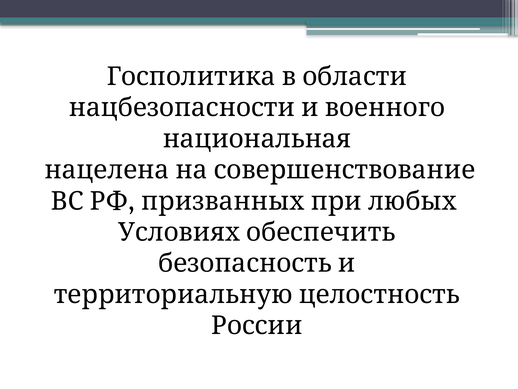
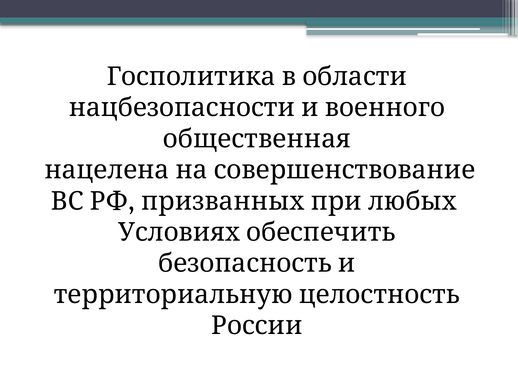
национальная: национальная -> общественная
